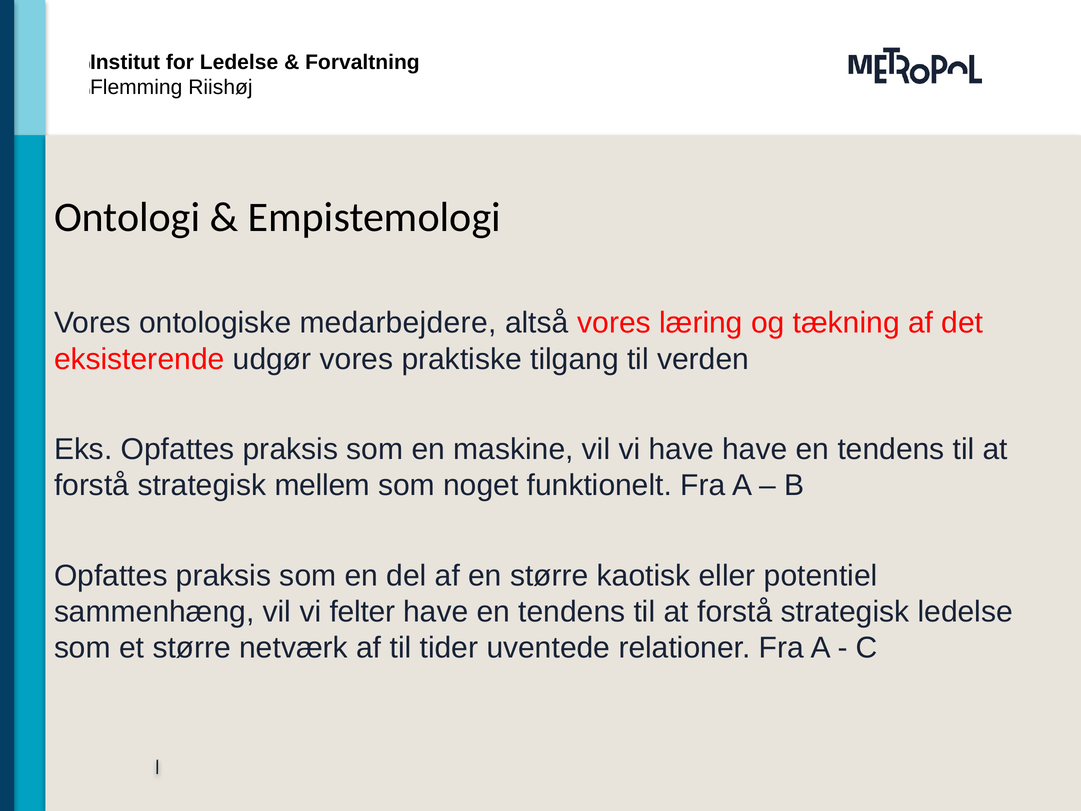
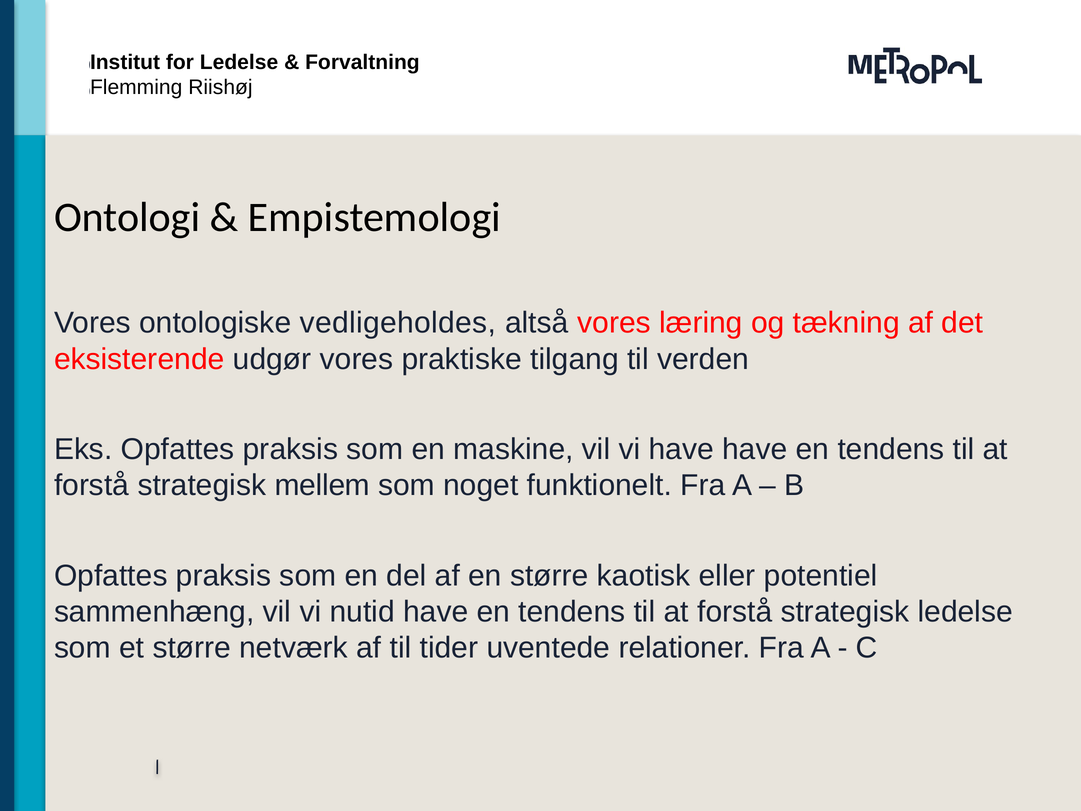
medarbejdere: medarbejdere -> vedligeholdes
felter: felter -> nutid
